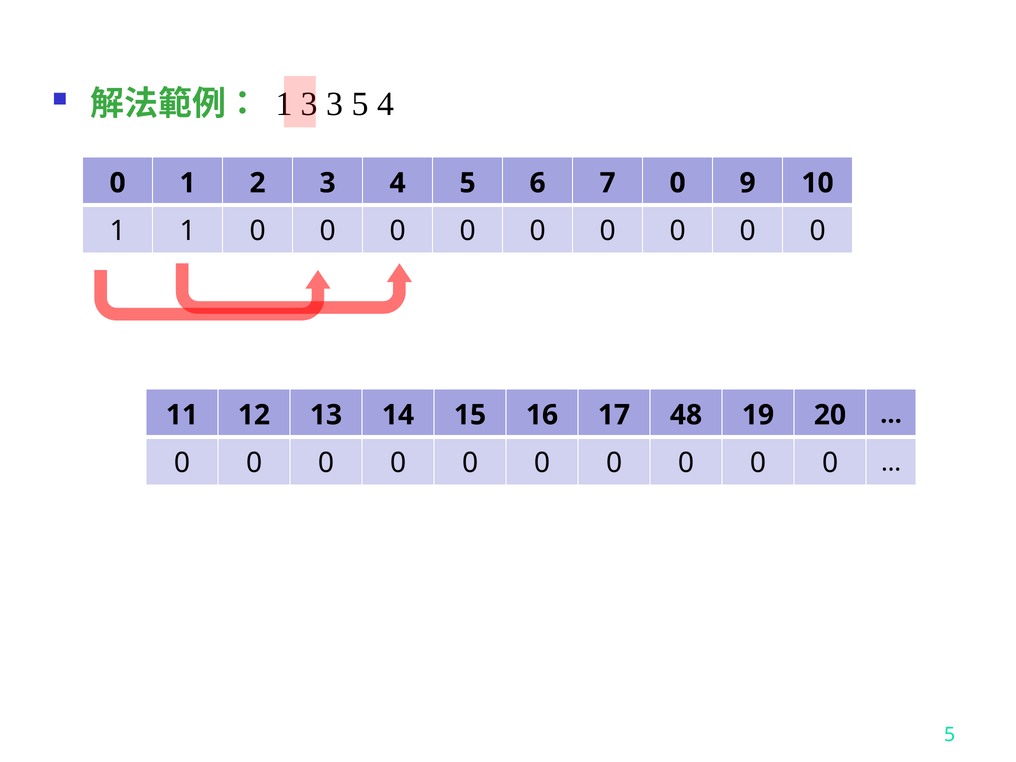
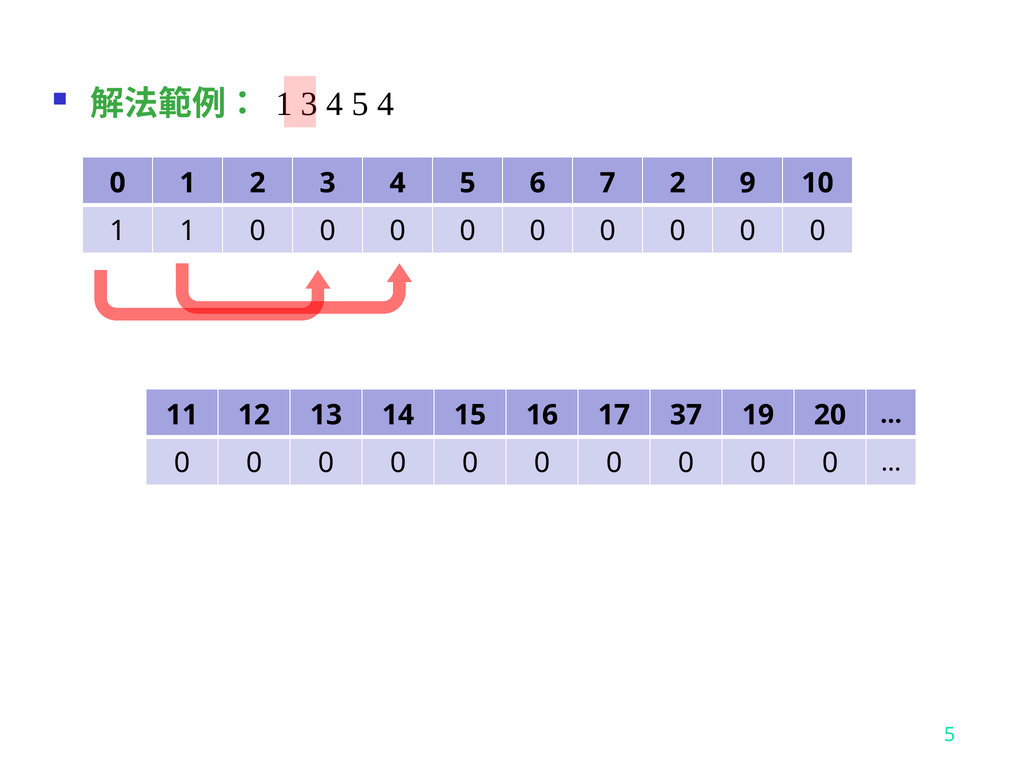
3 at (335, 104): 3 -> 4
7 0: 0 -> 2
48: 48 -> 37
